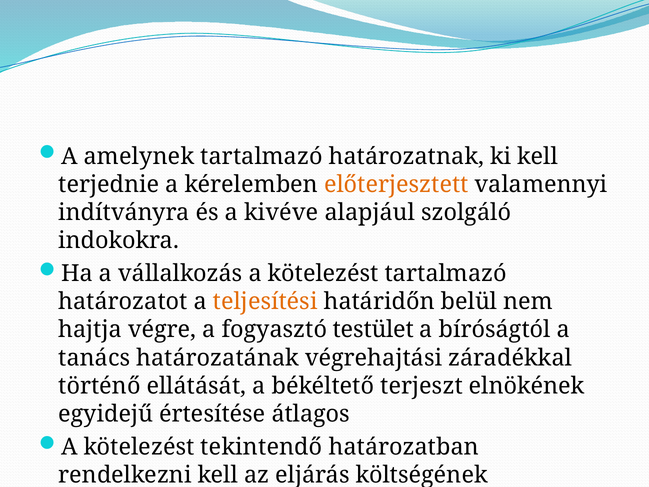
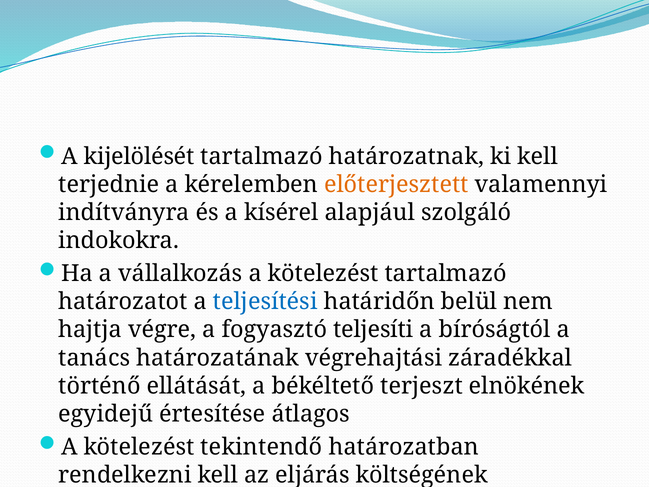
amelynek: amelynek -> kijelölését
kivéve: kivéve -> kísérel
teljesítési colour: orange -> blue
testület: testület -> teljesíti
